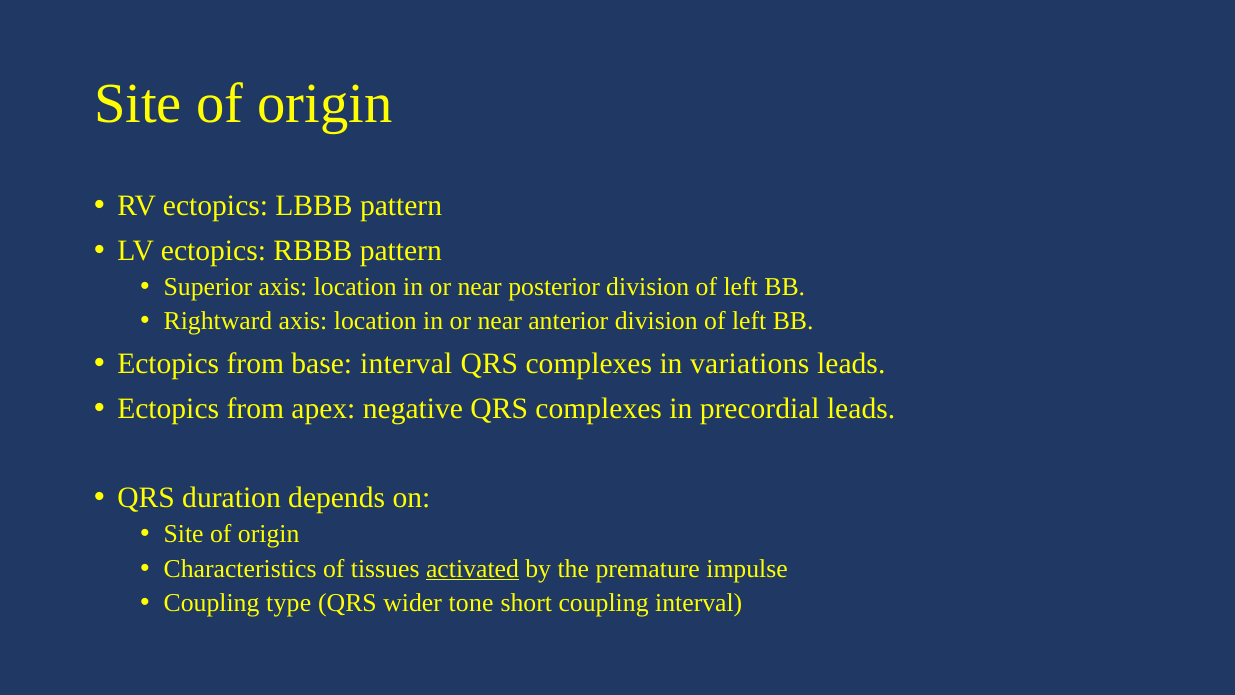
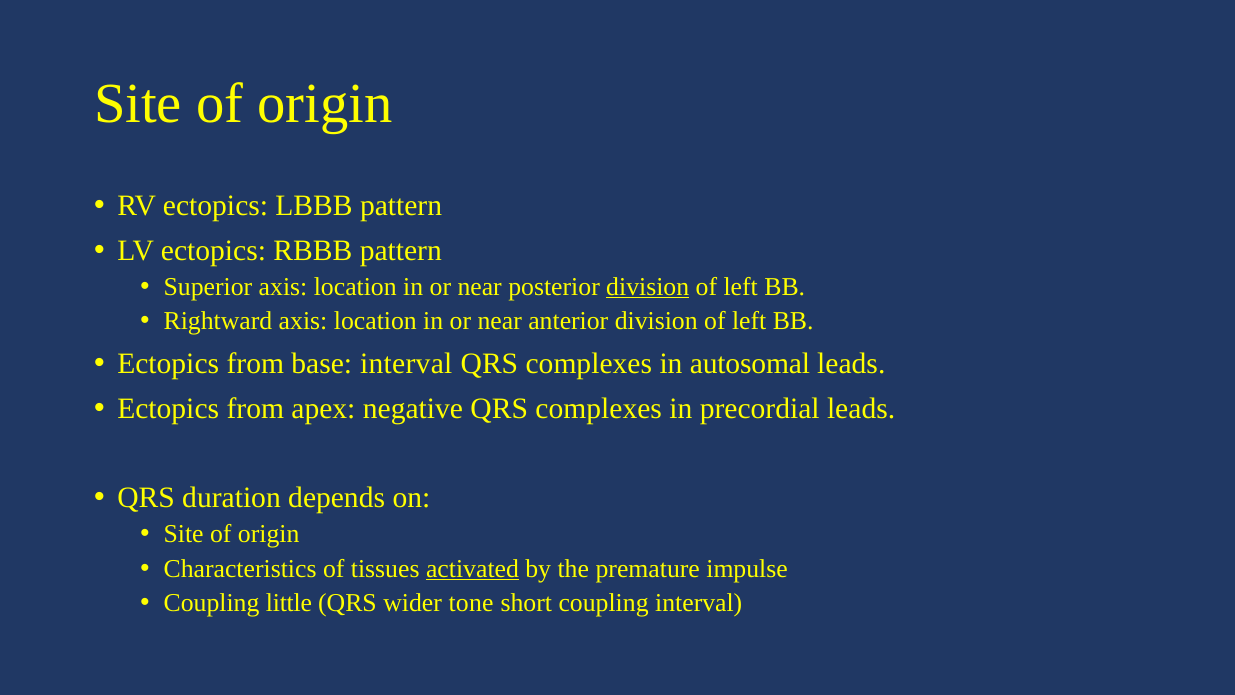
division at (648, 286) underline: none -> present
variations: variations -> autosomal
type: type -> little
